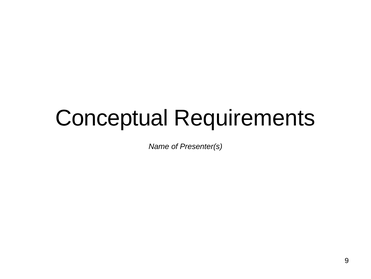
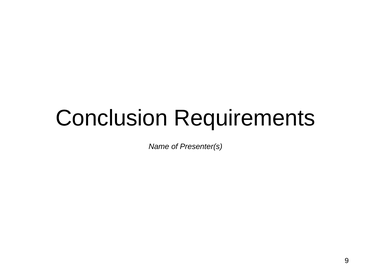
Conceptual: Conceptual -> Conclusion
